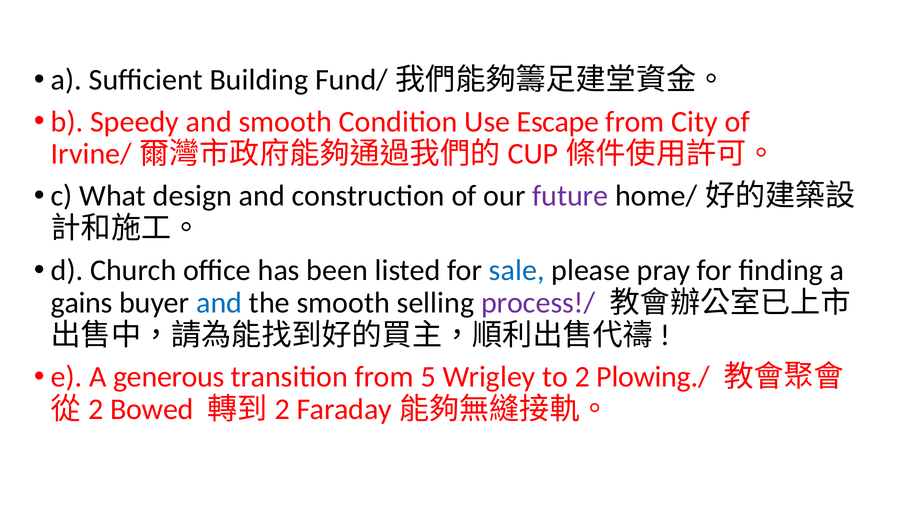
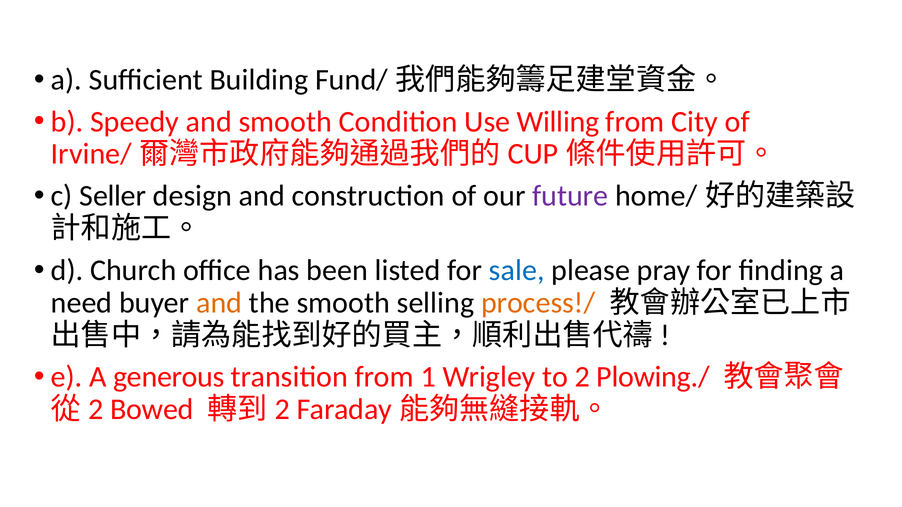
Escape: Escape -> Willing
What: What -> Seller
gains: gains -> need
and at (219, 303) colour: blue -> orange
process!/ colour: purple -> orange
5: 5 -> 1
